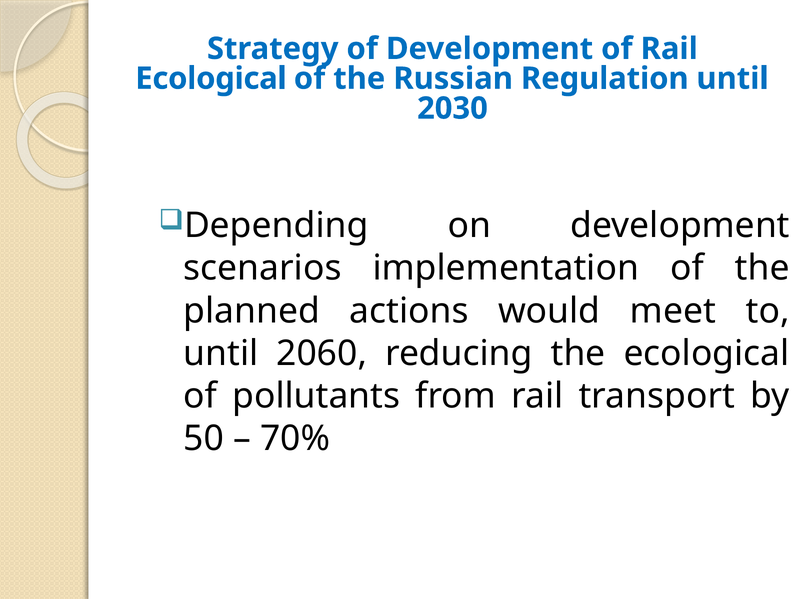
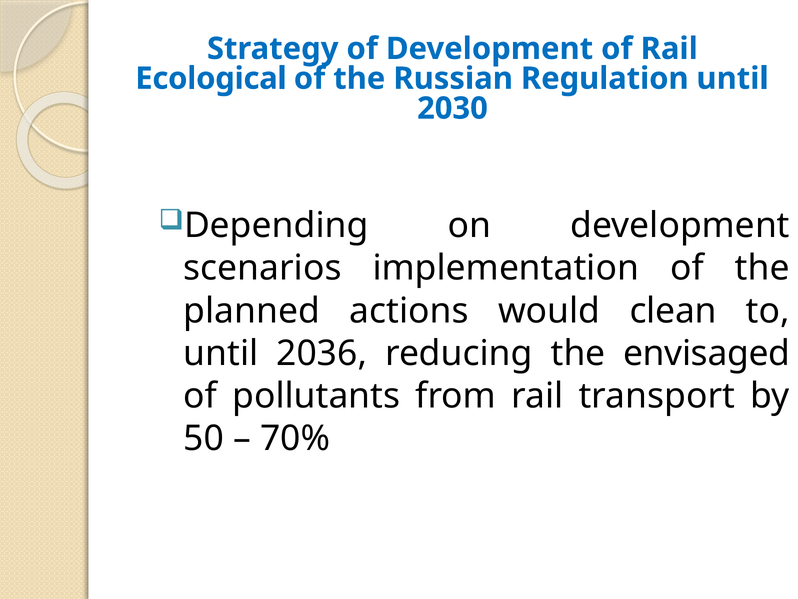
meet: meet -> clean
2060: 2060 -> 2036
the ecological: ecological -> envisaged
